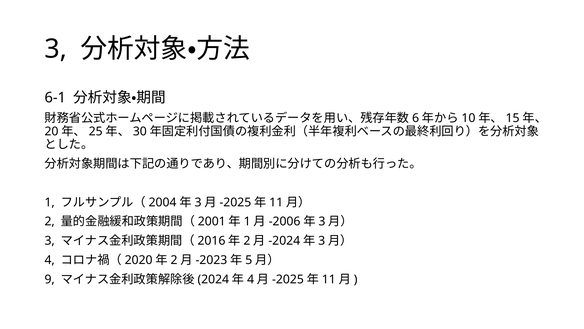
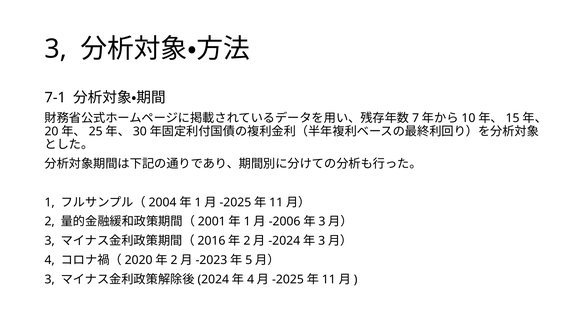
6-1: 6-1 -> 7-1
6: 6 -> 7
3 at (198, 202): 3 -> 1
9 at (50, 279): 9 -> 3
